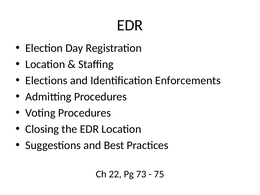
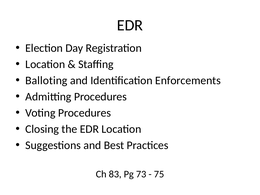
Elections: Elections -> Balloting
22: 22 -> 83
